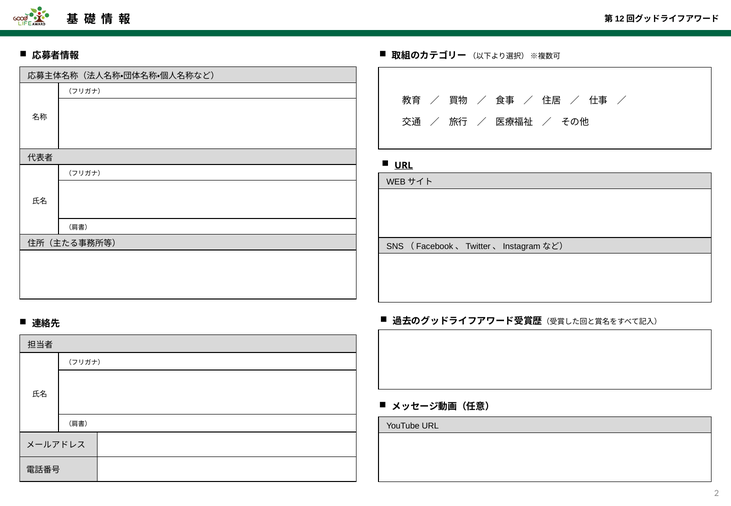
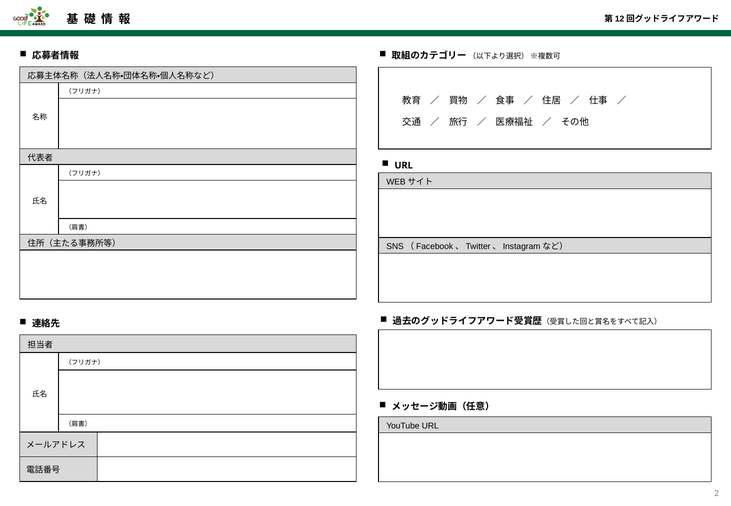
URL at (404, 165) underline: present -> none
